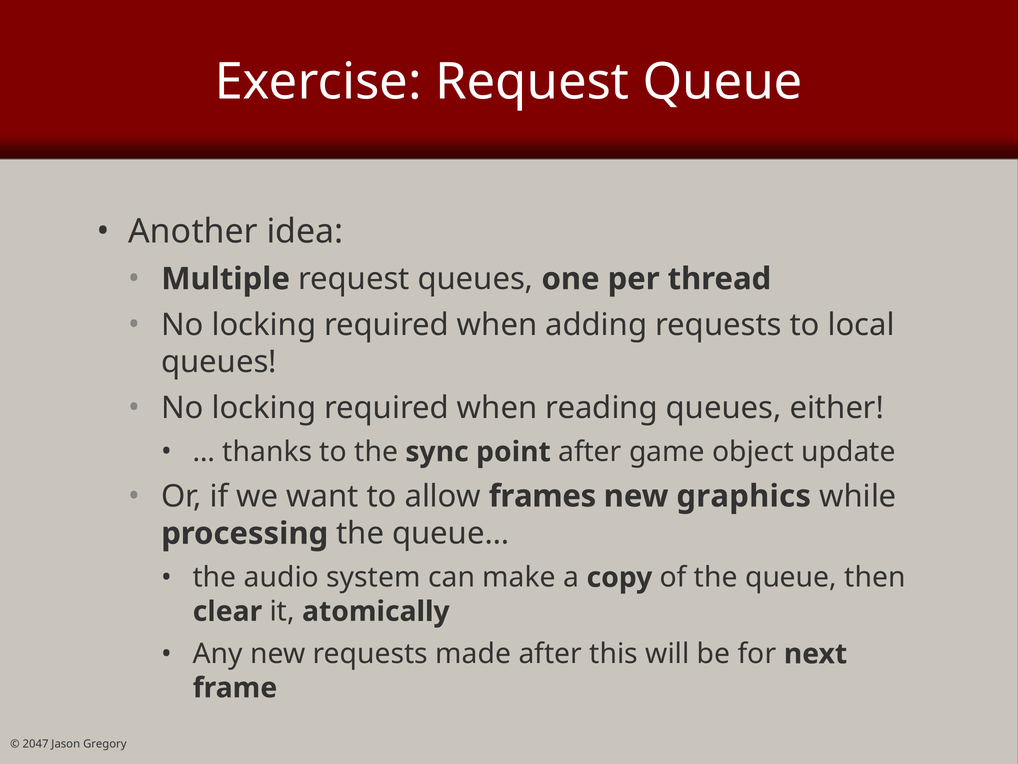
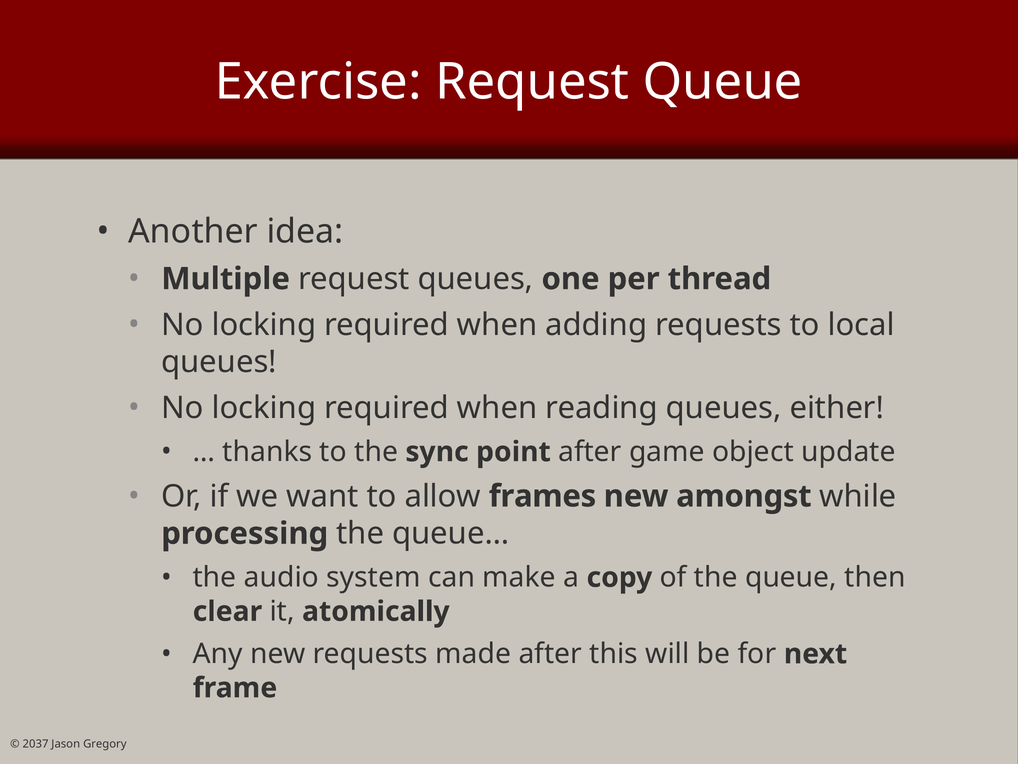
graphics: graphics -> amongst
2047: 2047 -> 2037
